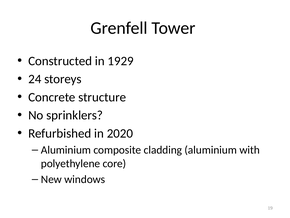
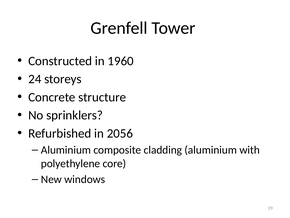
1929: 1929 -> 1960
2020: 2020 -> 2056
